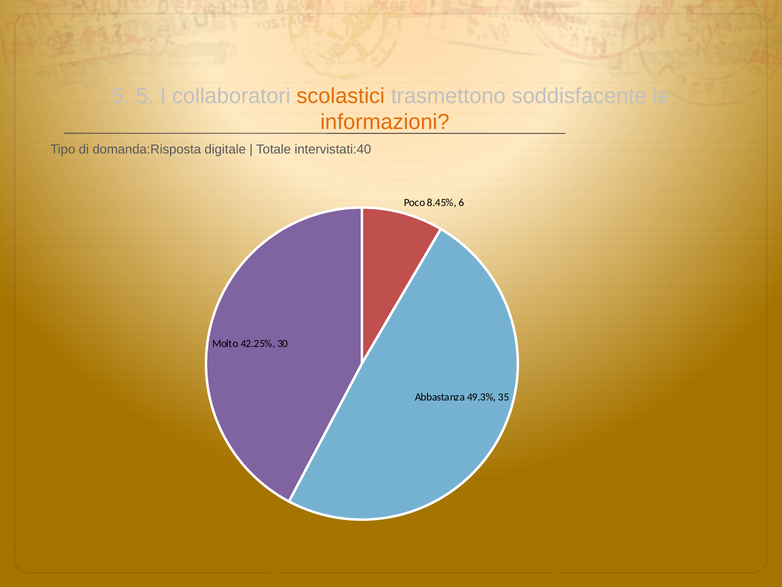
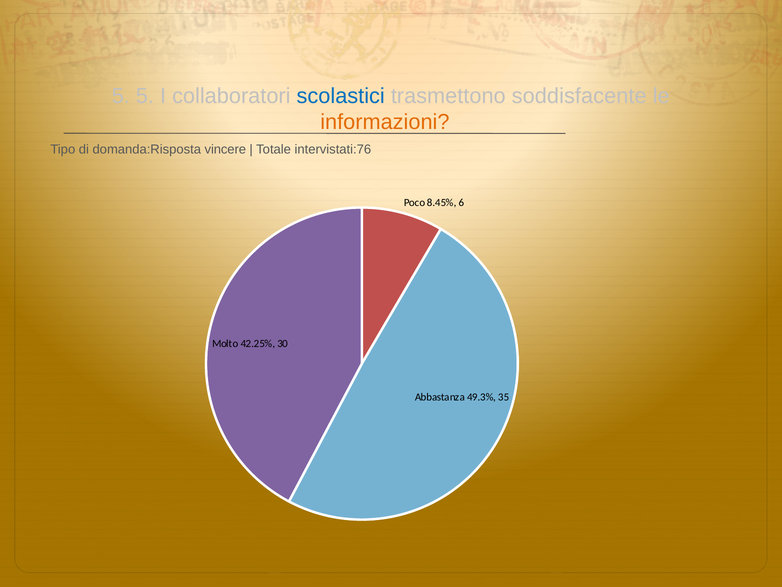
scolastici colour: orange -> blue
digitale: digitale -> vincere
intervistati:40: intervistati:40 -> intervistati:76
